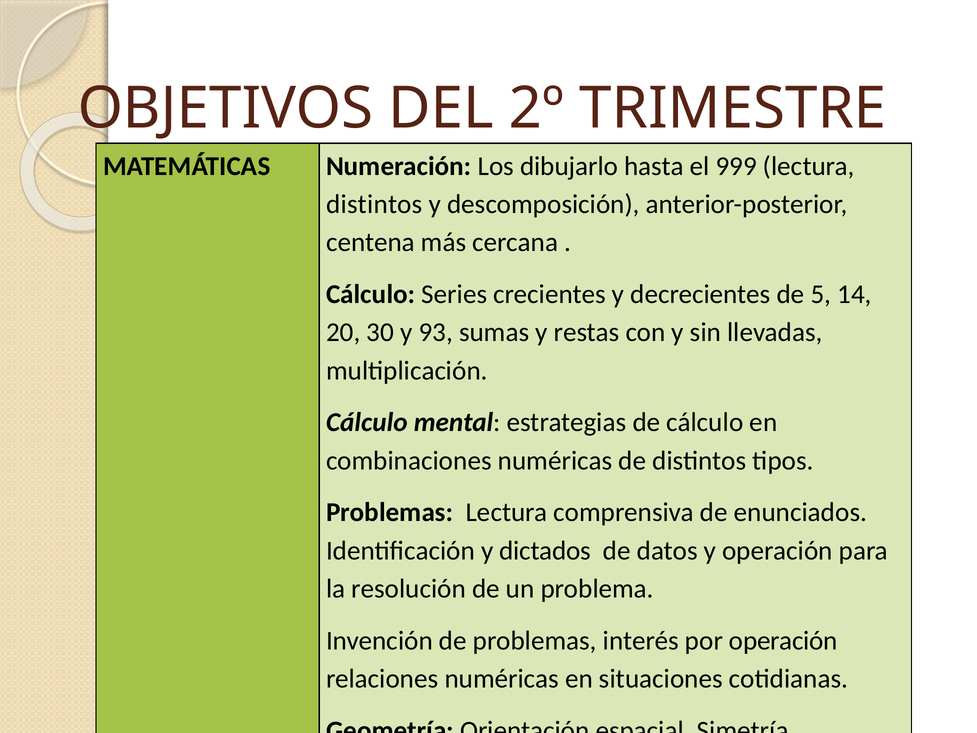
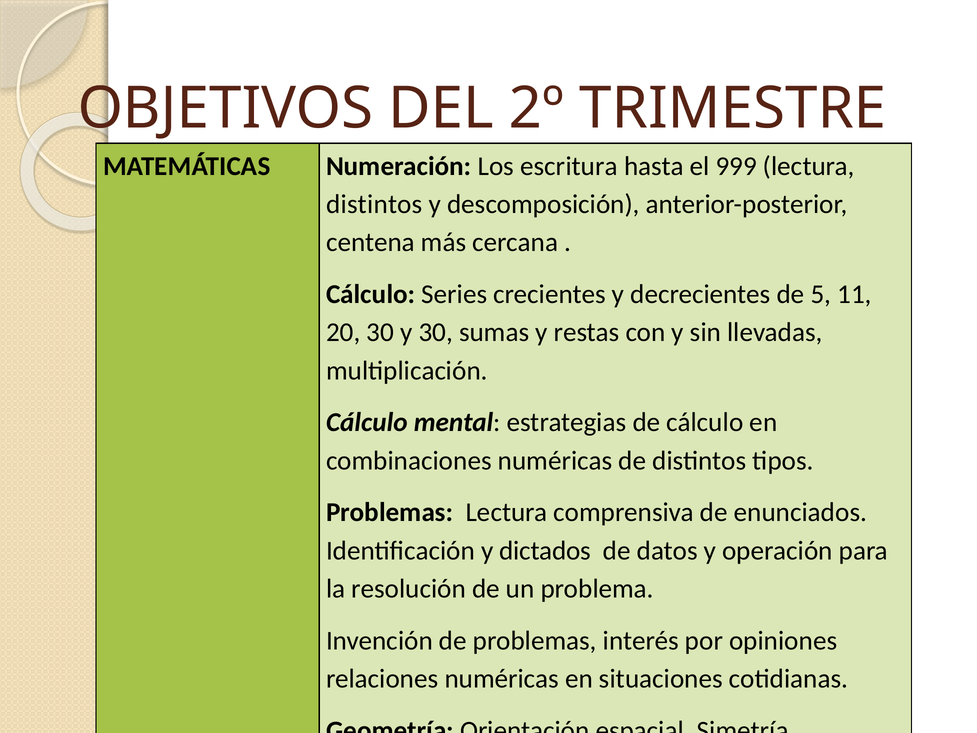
dibujarlo: dibujarlo -> escritura
14: 14 -> 11
y 93: 93 -> 30
por operación: operación -> opiniones
